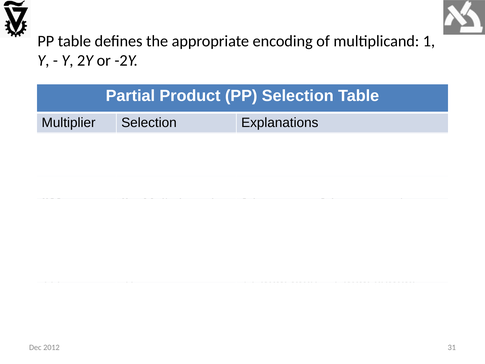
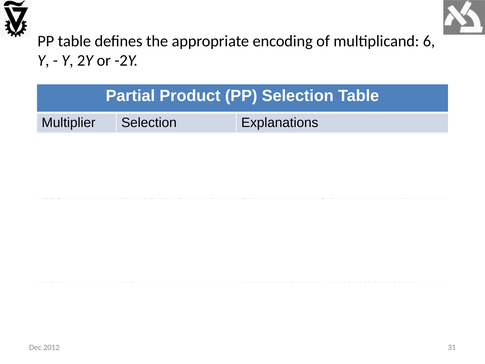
of multiplicand 1: 1 -> 6
